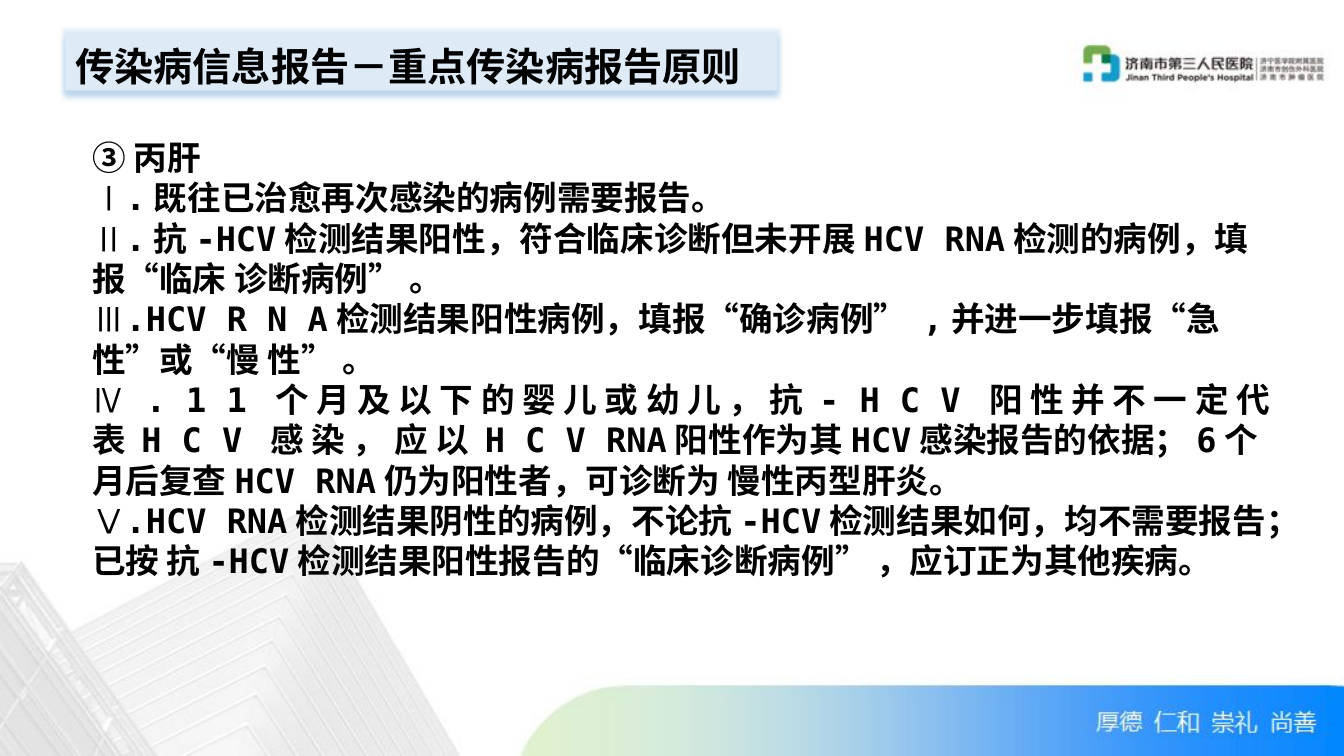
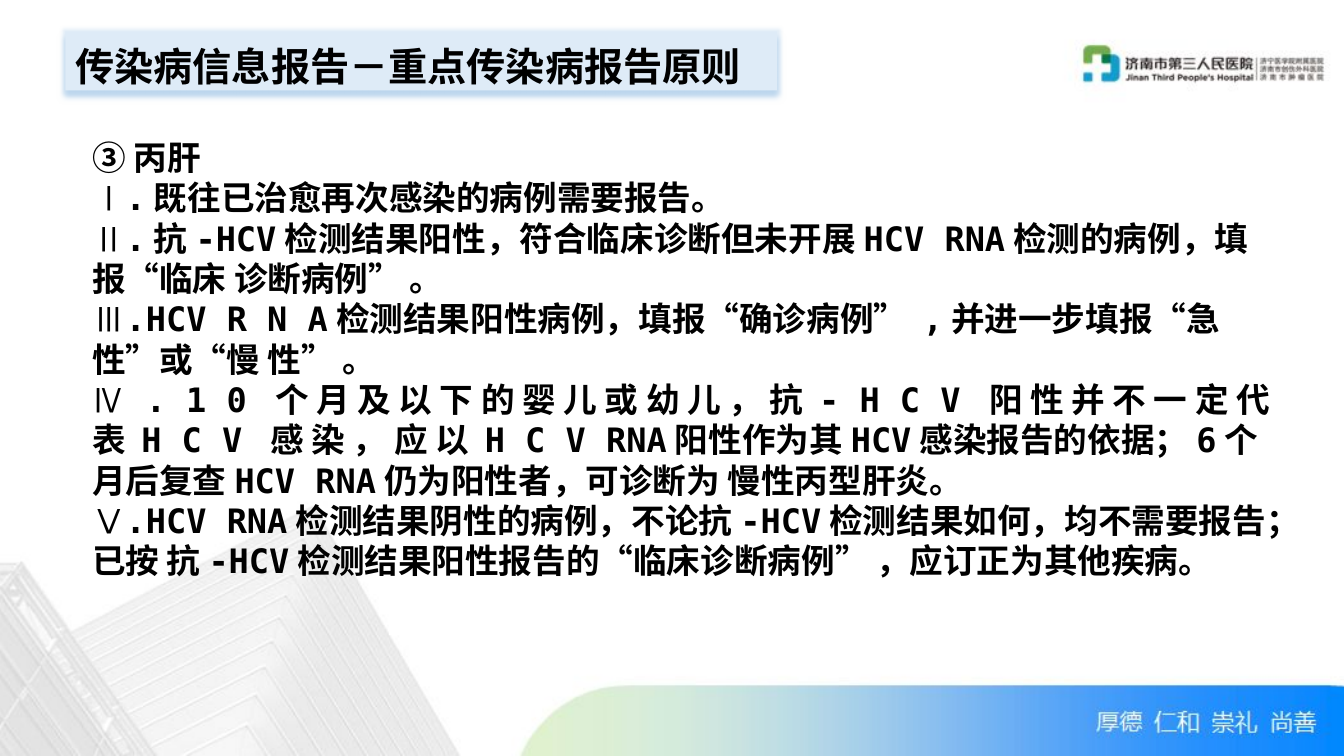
1 1: 1 -> 0
